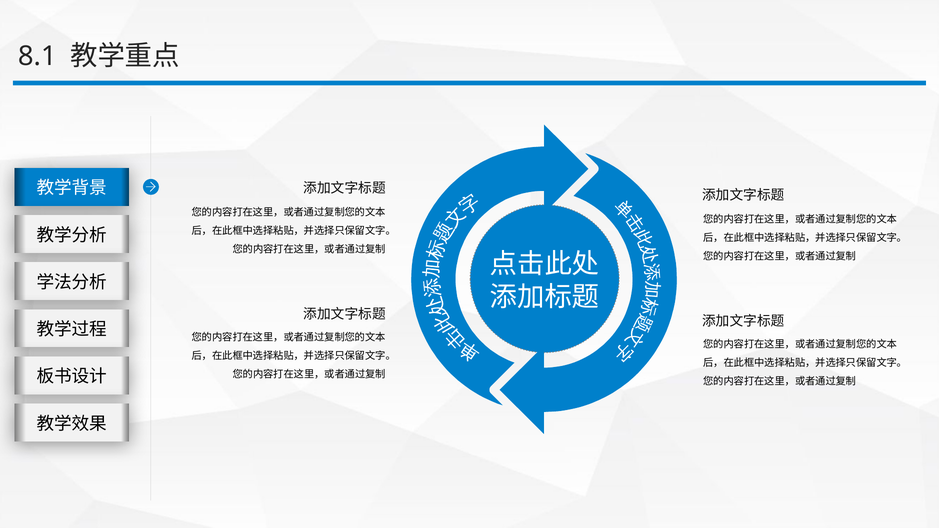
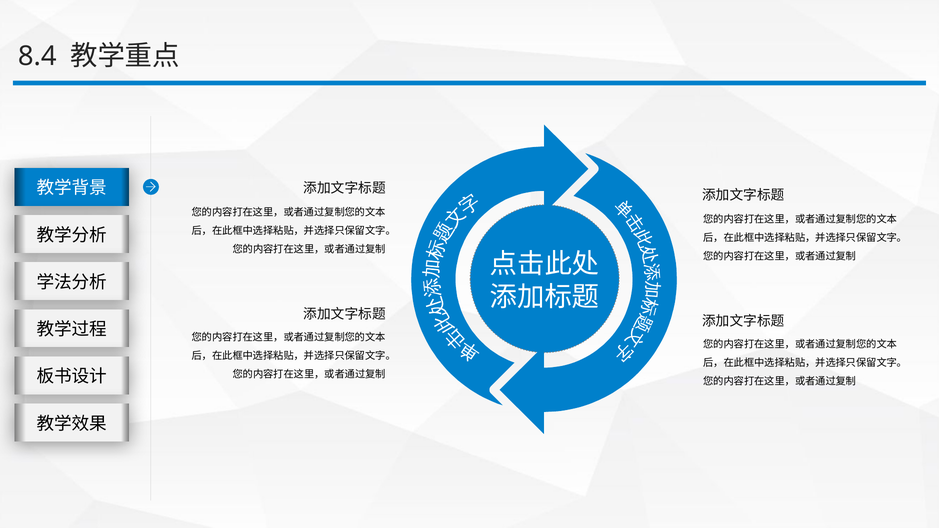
8.1: 8.1 -> 8.4
